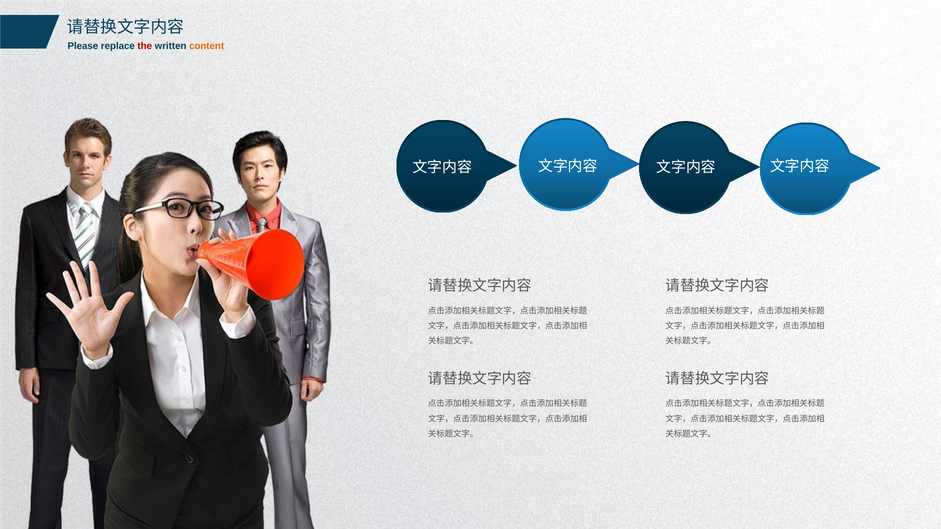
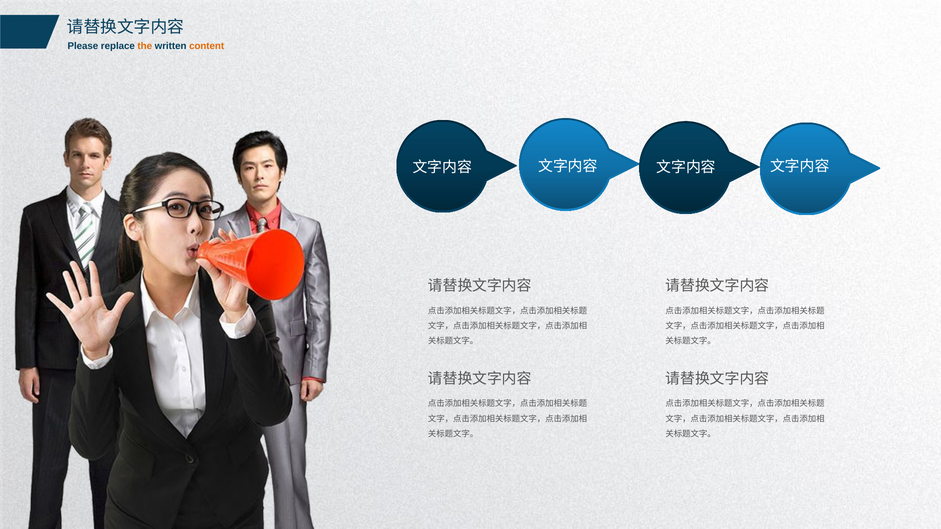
the colour: red -> orange
